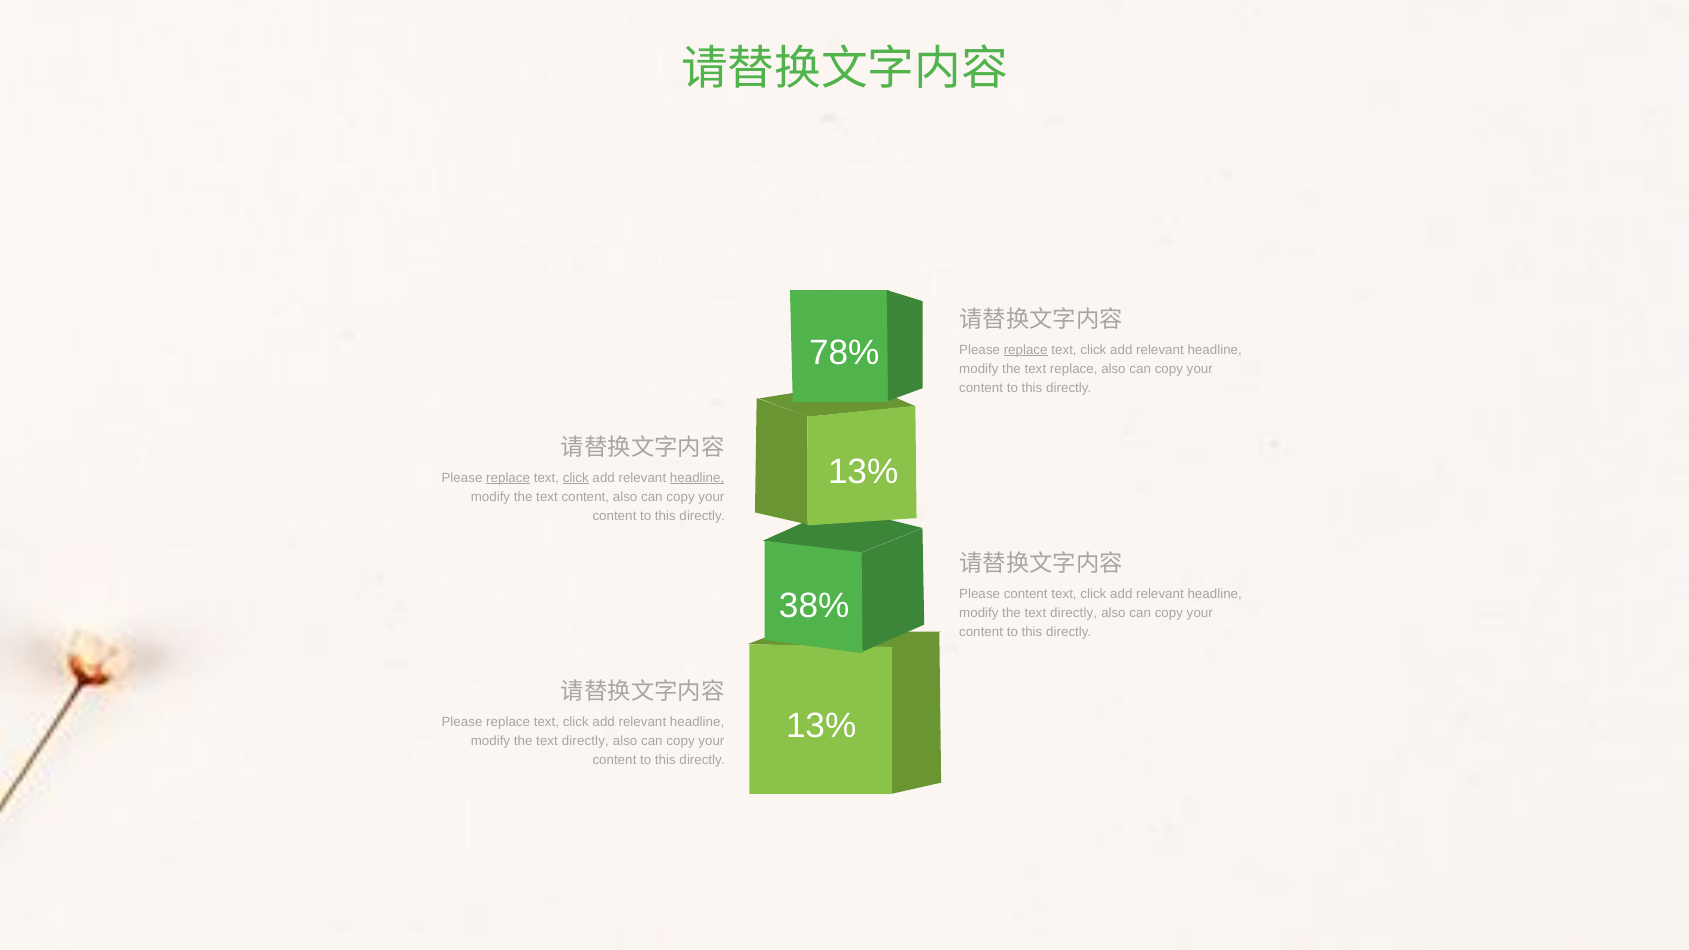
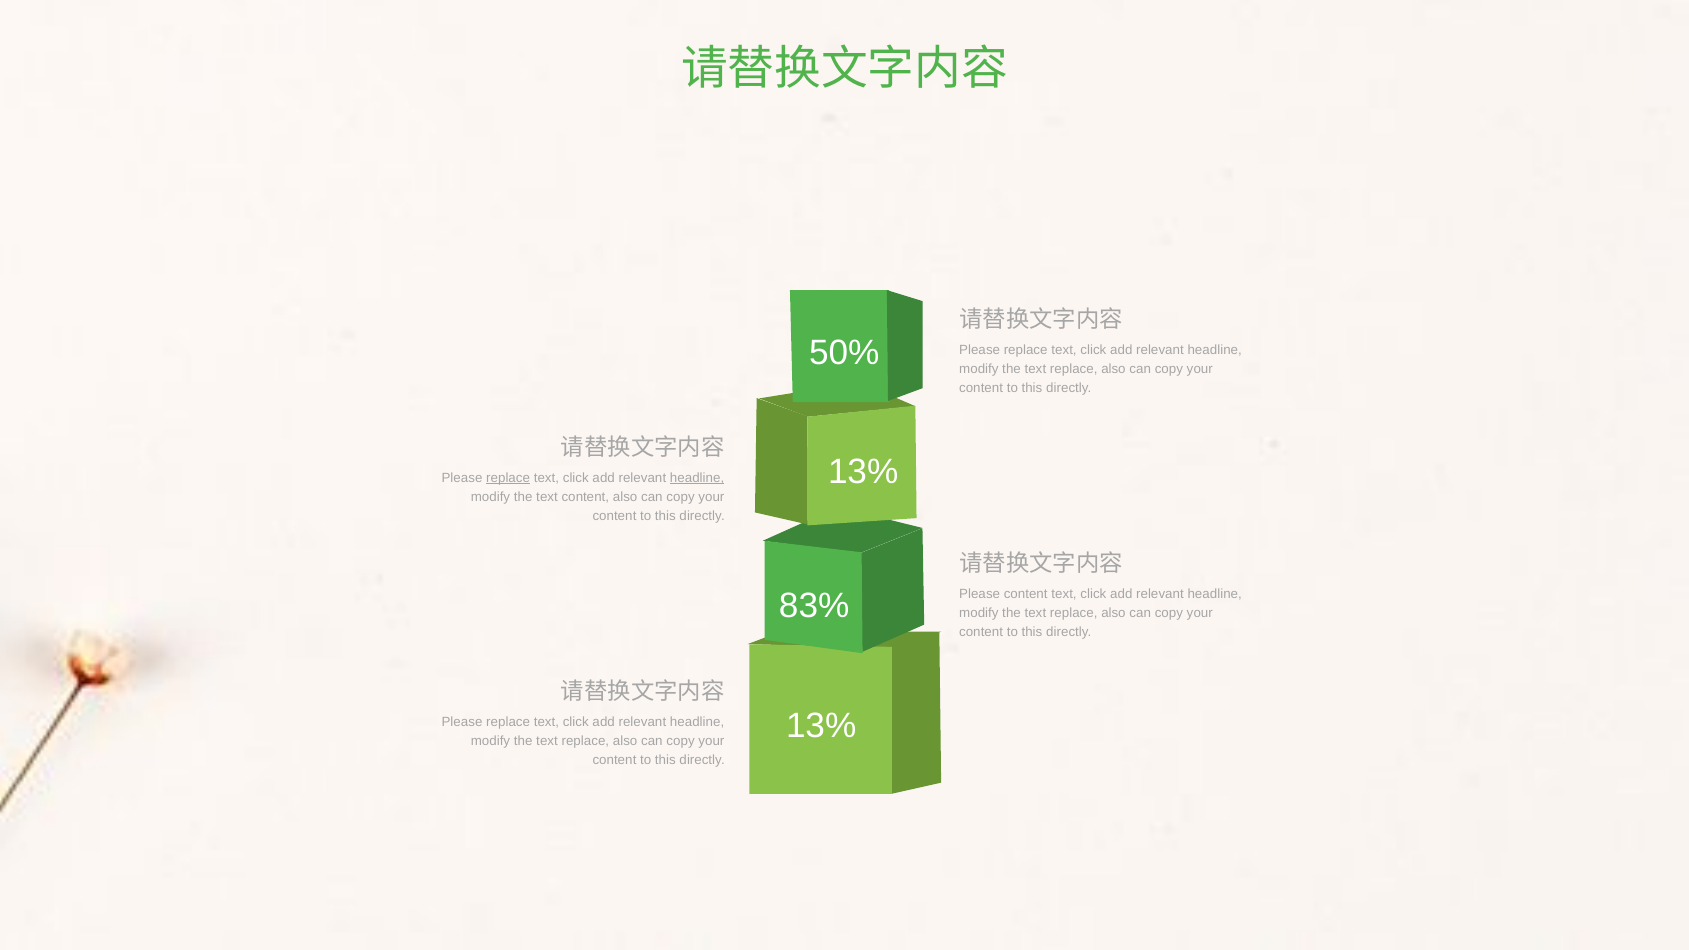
78%: 78% -> 50%
replace at (1026, 350) underline: present -> none
click at (576, 478) underline: present -> none
38%: 38% -> 83%
directly at (1074, 613): directly -> replace
directly at (585, 741): directly -> replace
